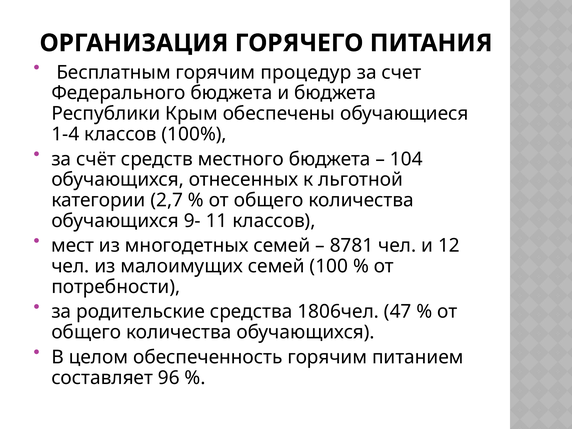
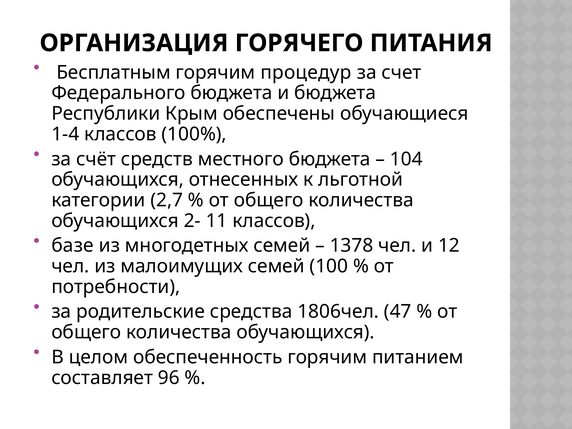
9-: 9- -> 2-
мест: мест -> базе
8781: 8781 -> 1378
